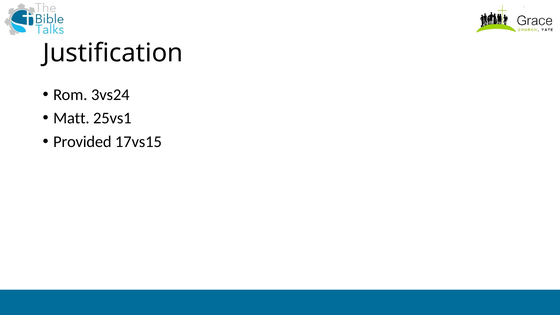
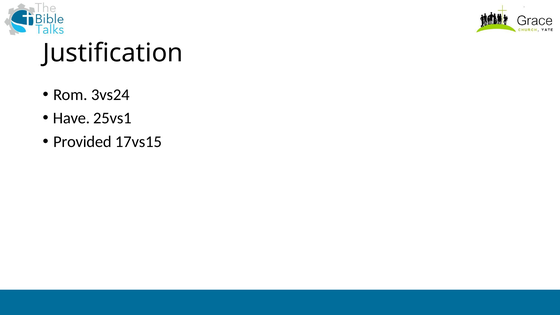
Matt: Matt -> Have
